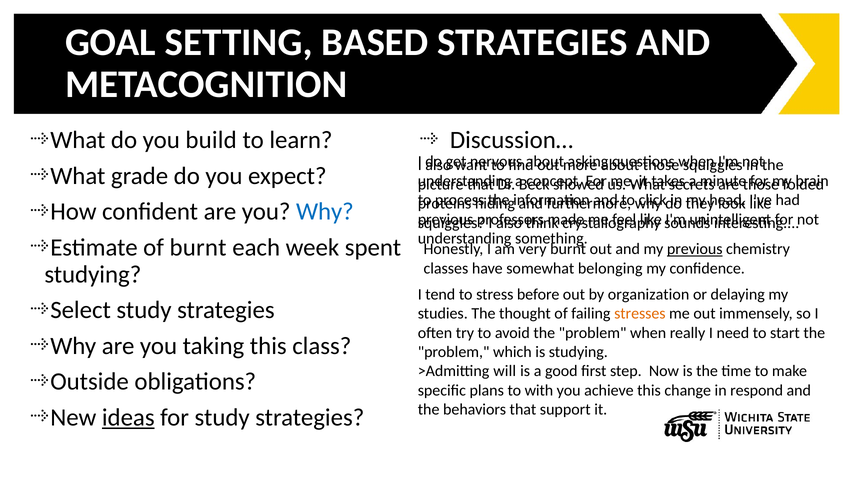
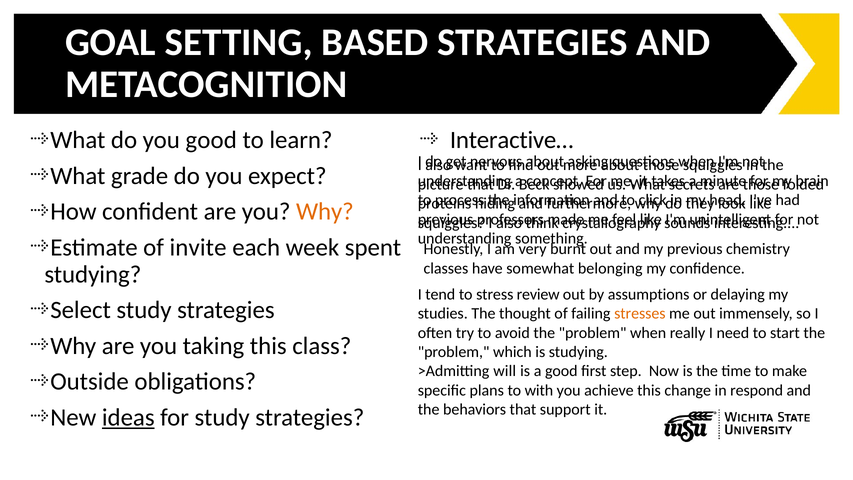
you build: build -> good
Discussion…: Discussion… -> Interactive…
Why at (325, 212) colour: blue -> orange
of burnt: burnt -> invite
previous at (695, 249) underline: present -> none
before: before -> review
organization: organization -> assumptions
